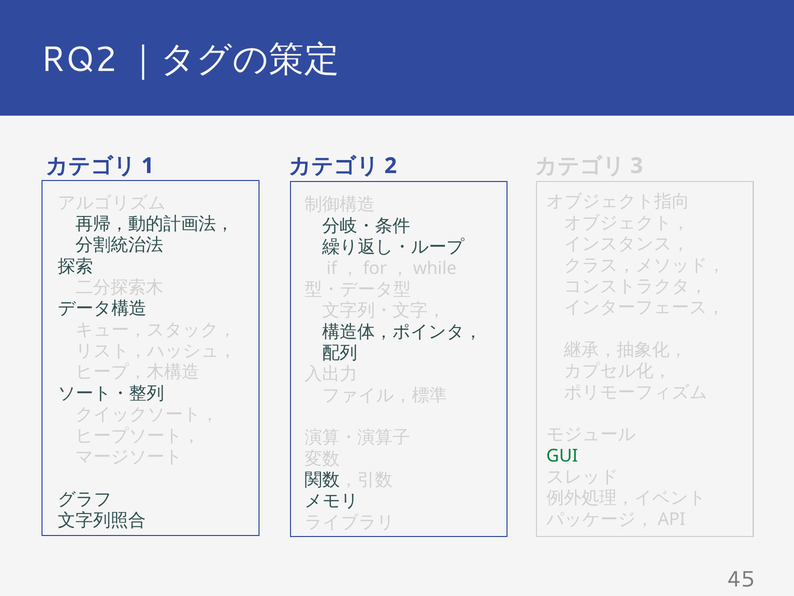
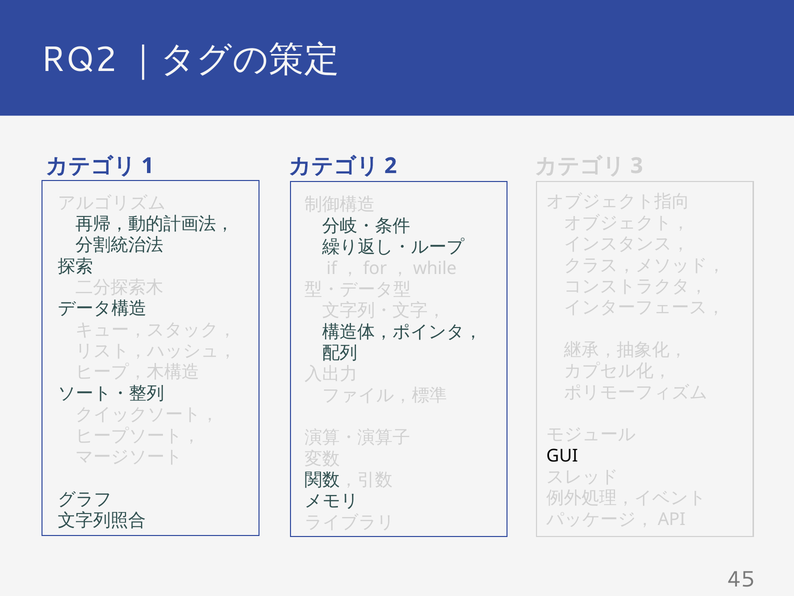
GUI colour: green -> black
